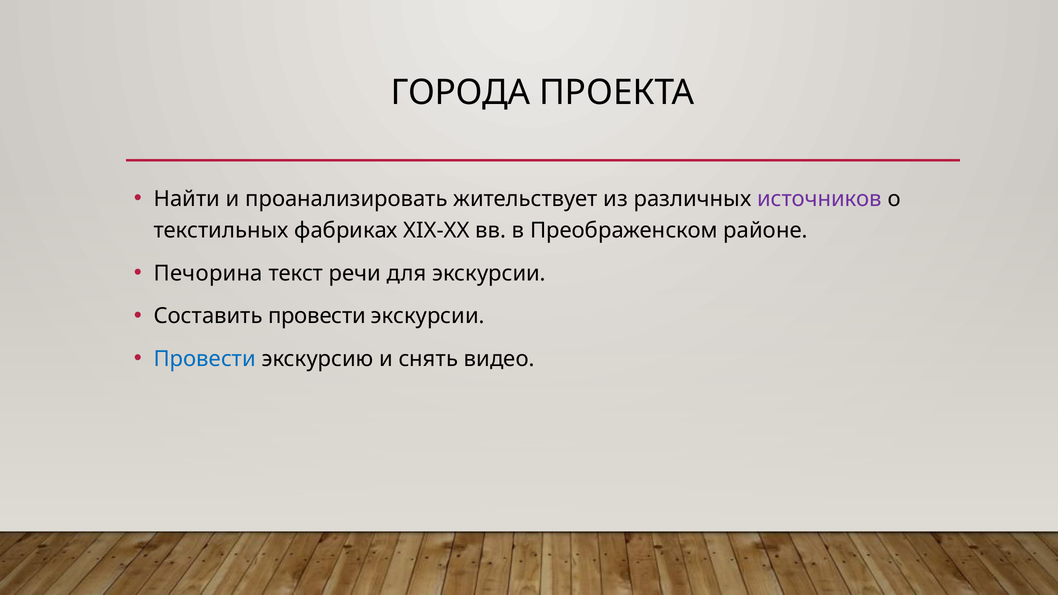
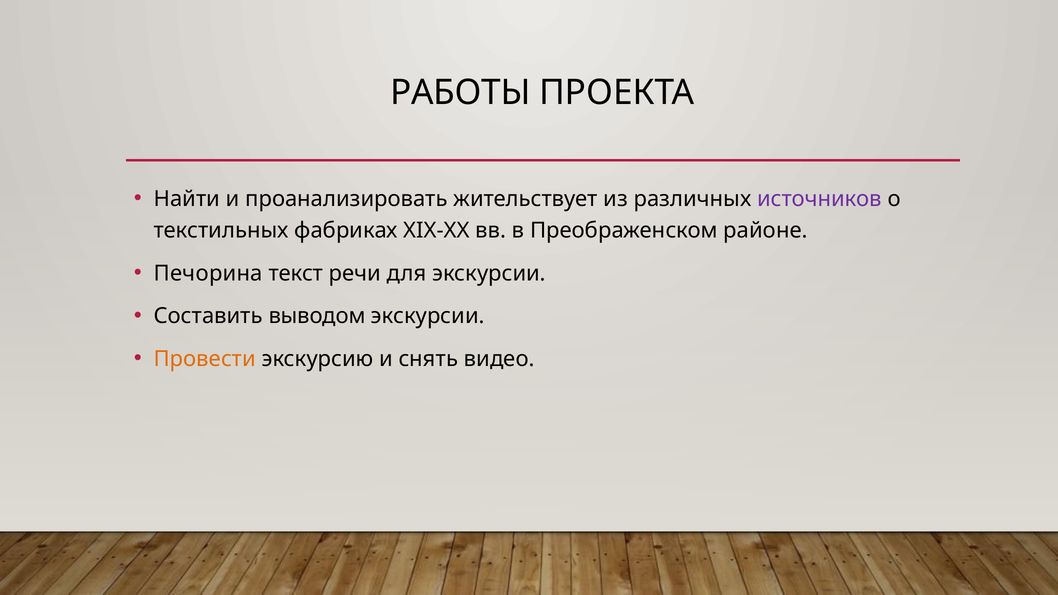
ГОРОДА: ГОРОДА -> РАБОТЫ
Составить провести: провести -> выводом
Провести at (205, 359) colour: blue -> orange
